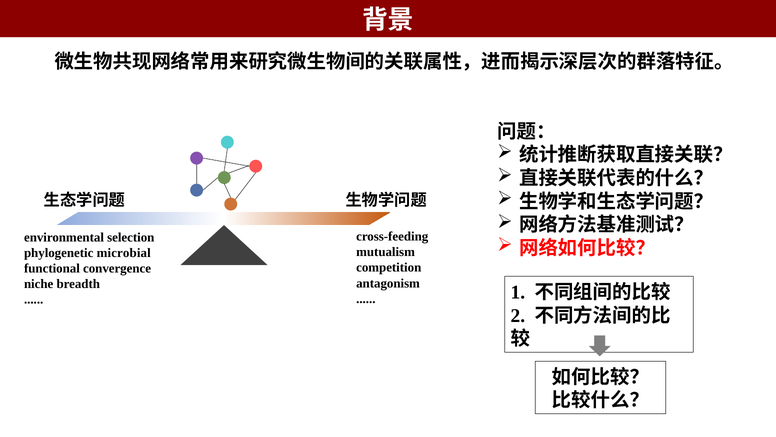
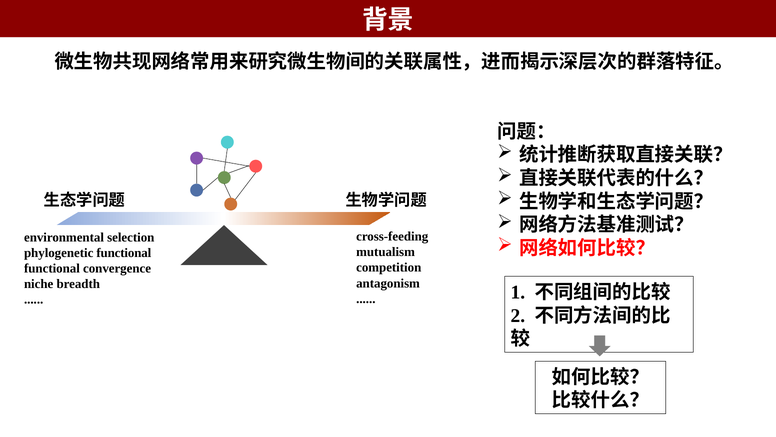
phylogenetic microbial: microbial -> functional
